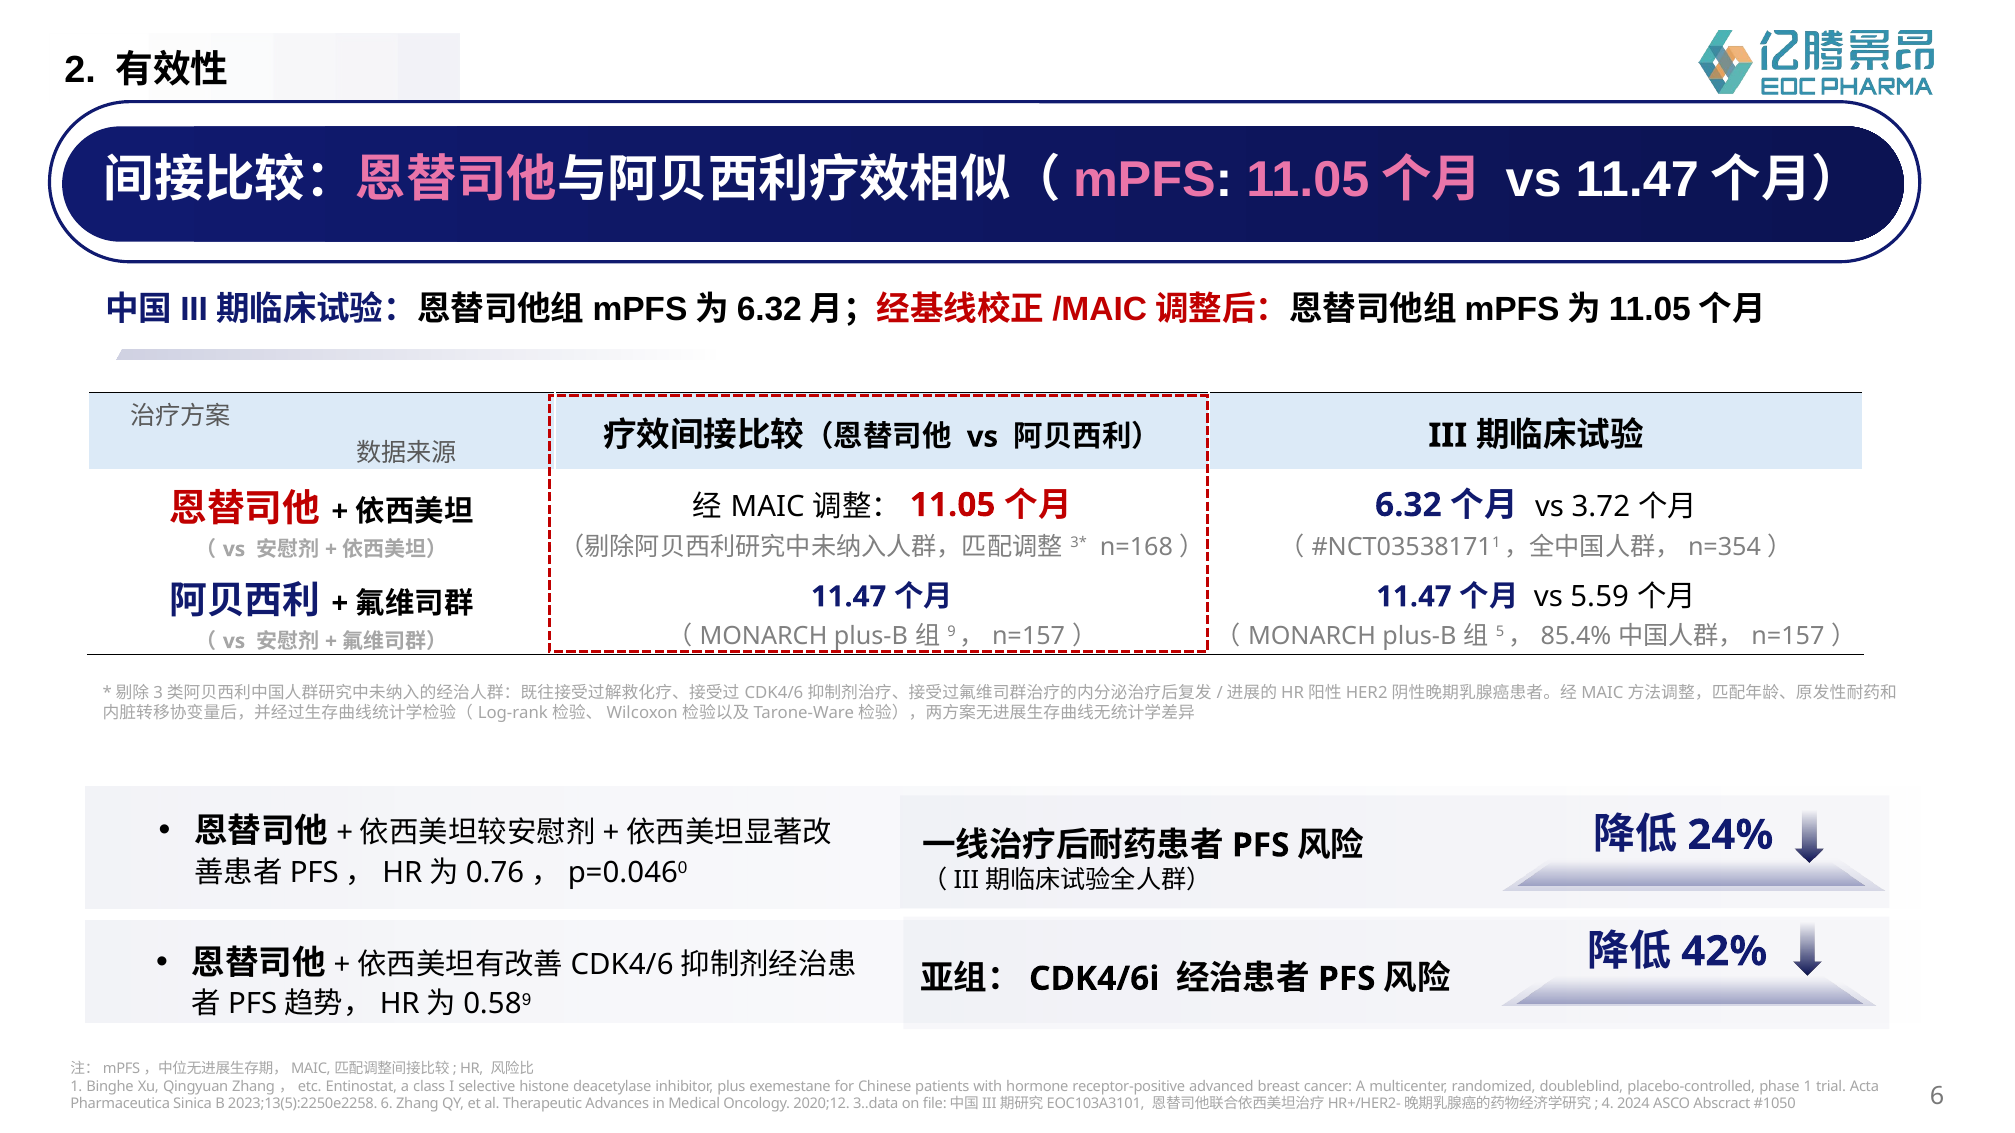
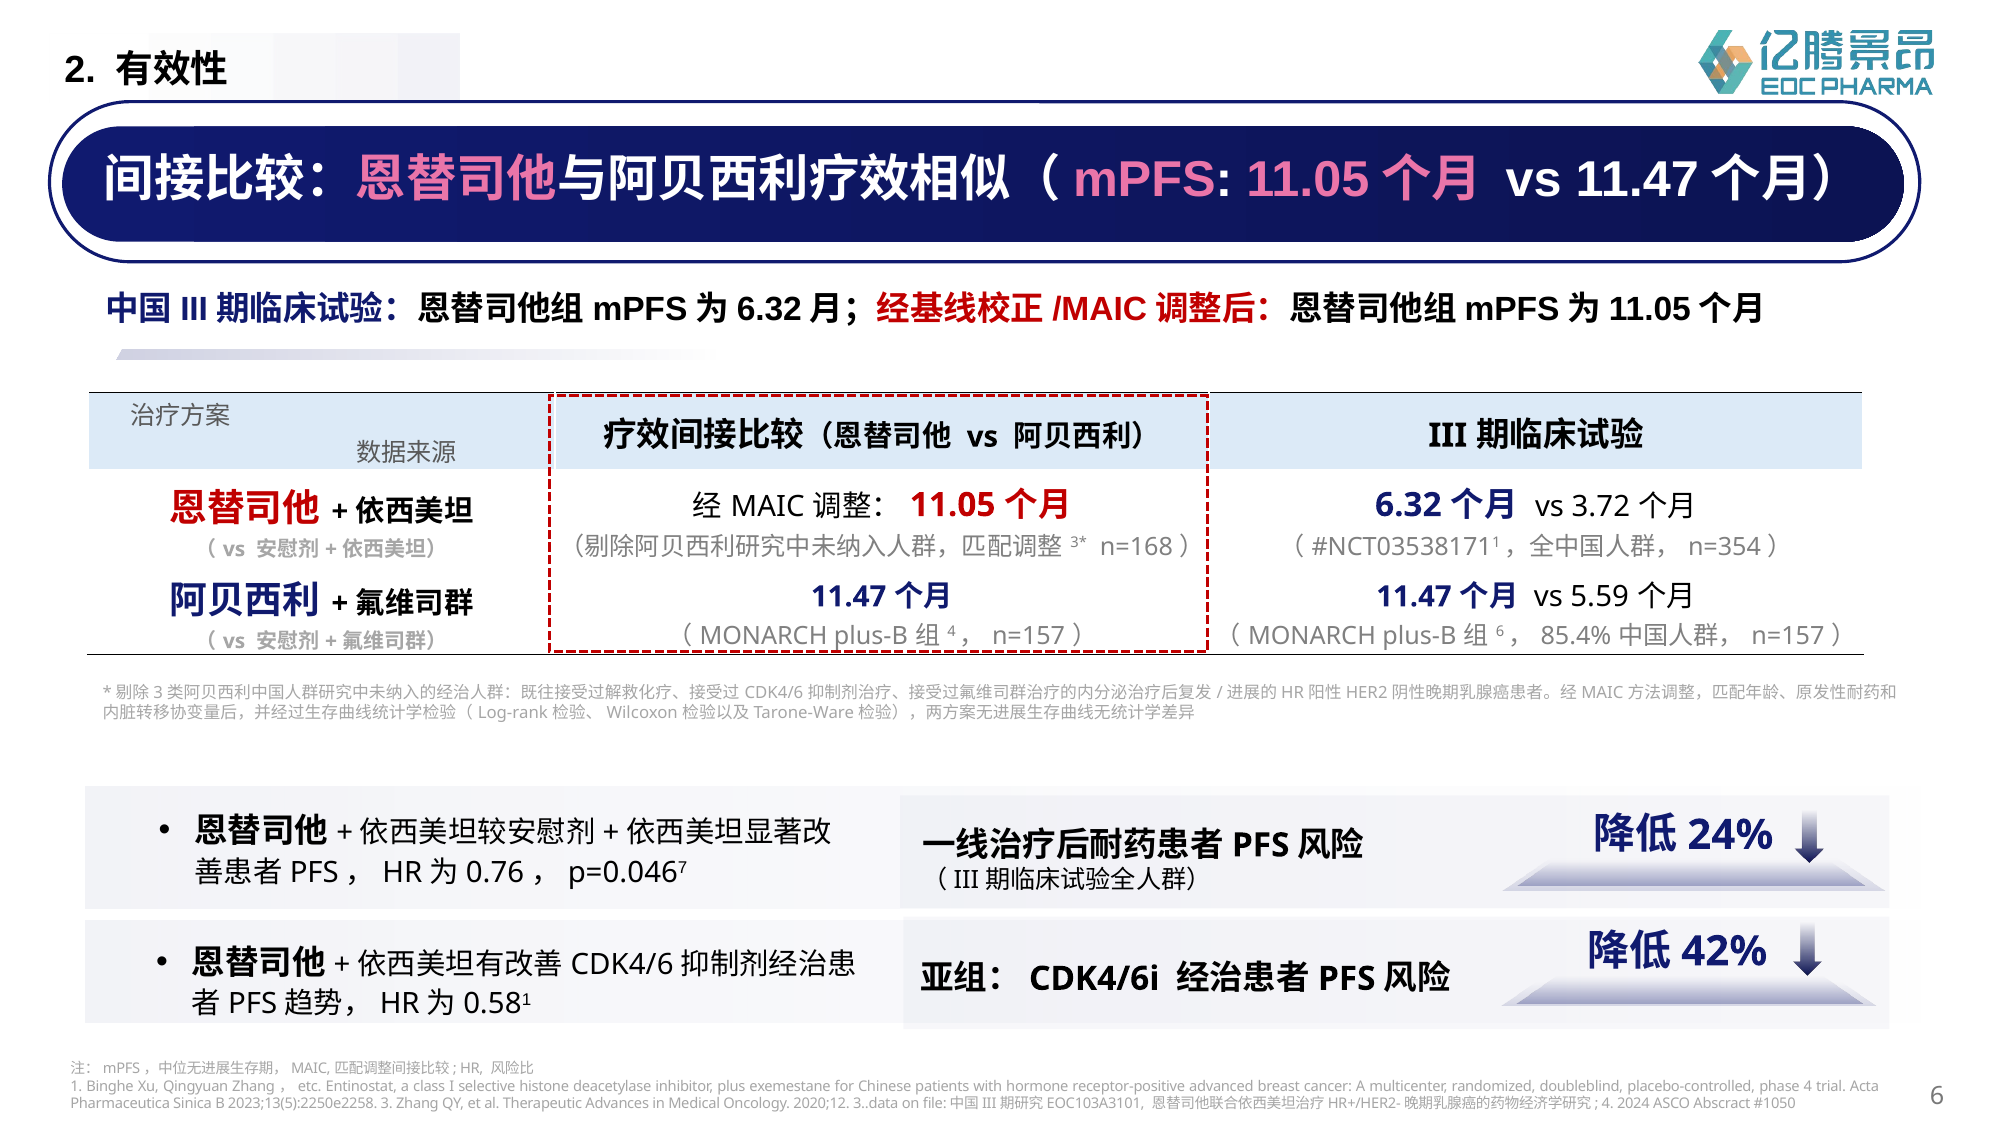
9 at (952, 632): 9 -> 4
5 at (1500, 632): 5 -> 6
0: 0 -> 7
9 at (526, 1000): 9 -> 1
phase 1: 1 -> 4
2023;13(5):2250e2258 6: 6 -> 3
